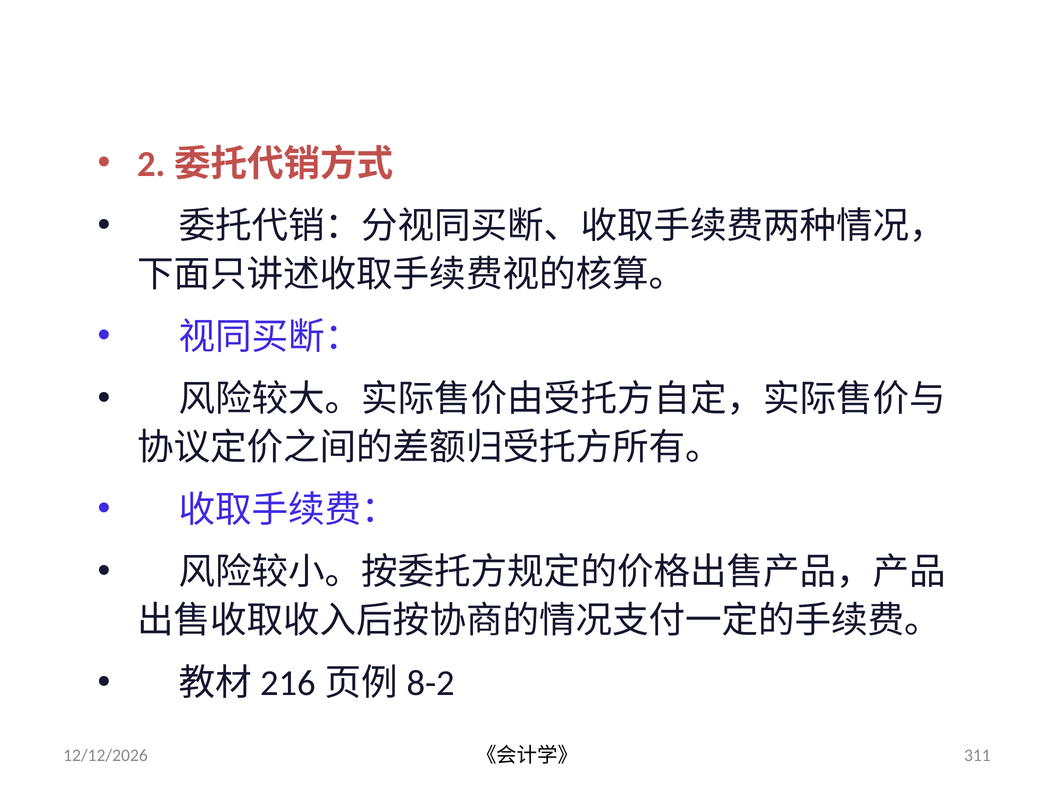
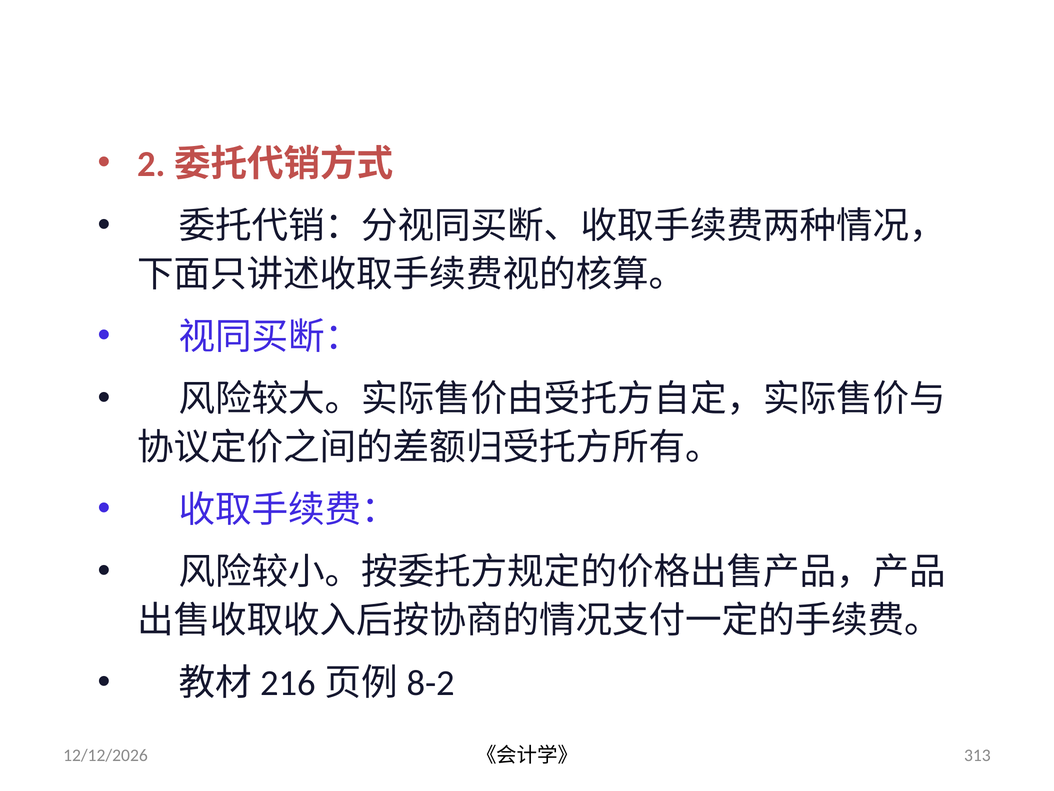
311: 311 -> 313
